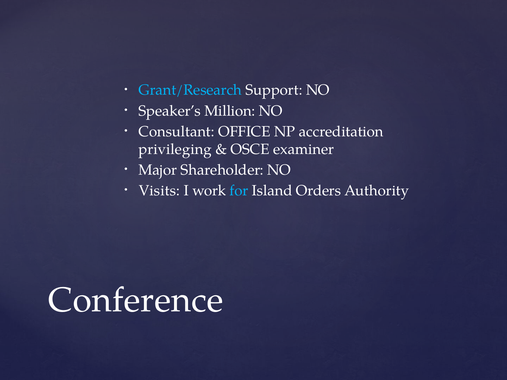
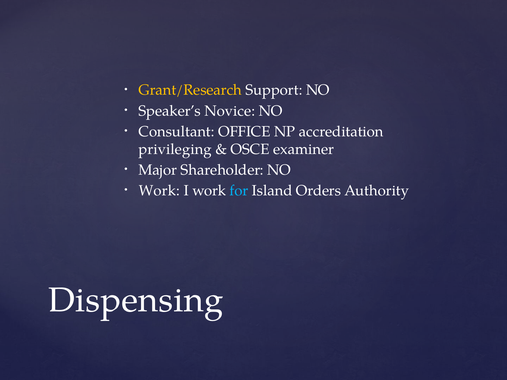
Grant/Research colour: light blue -> yellow
Million: Million -> Novice
Visits at (159, 191): Visits -> Work
Conference: Conference -> Dispensing
